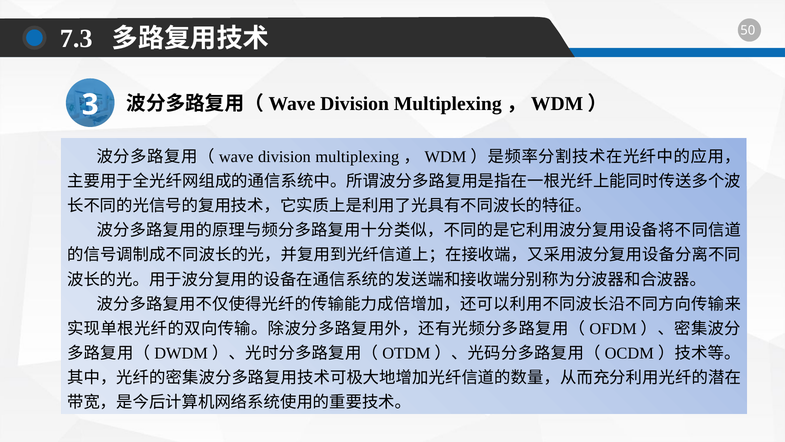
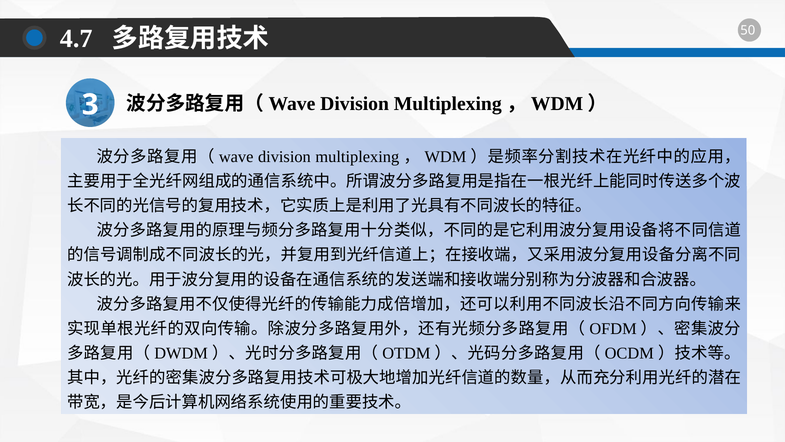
7.3: 7.3 -> 4.7
